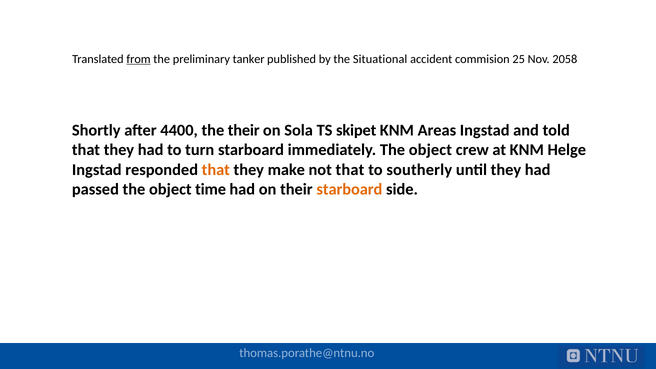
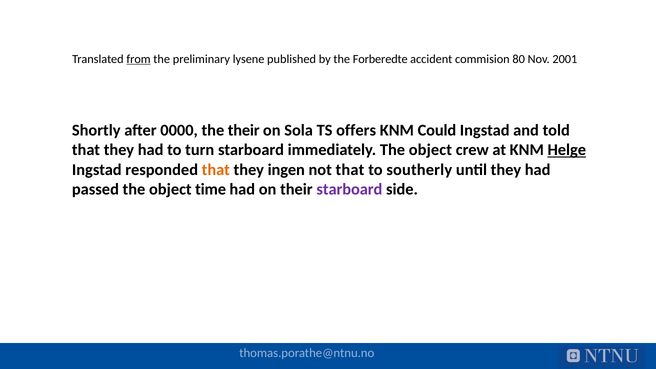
tanker: tanker -> lysene
Situational: Situational -> Forberedte
25: 25 -> 80
2058: 2058 -> 2001
4400: 4400 -> 0000
skipet: skipet -> offers
Areas: Areas -> Could
Helge underline: none -> present
make: make -> ingen
starboard at (349, 189) colour: orange -> purple
